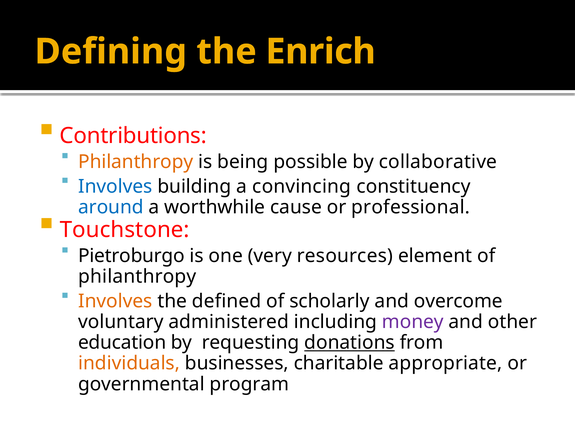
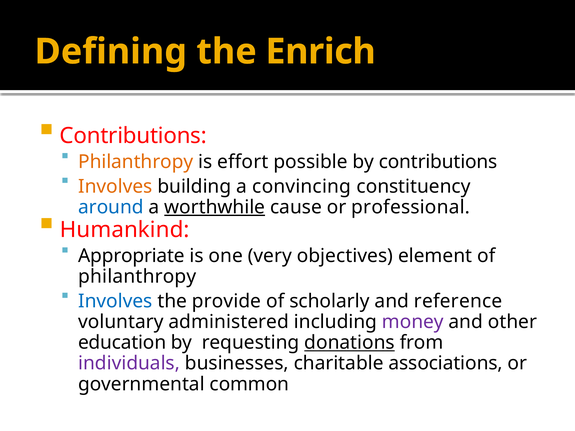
being: being -> effort
by collaborative: collaborative -> contributions
Involves at (115, 187) colour: blue -> orange
worthwhile underline: none -> present
Touchstone: Touchstone -> Humankind
Pietroburgo: Pietroburgo -> Appropriate
resources: resources -> objectives
Involves at (115, 301) colour: orange -> blue
defined: defined -> provide
overcome: overcome -> reference
individuals colour: orange -> purple
appropriate: appropriate -> associations
program: program -> common
